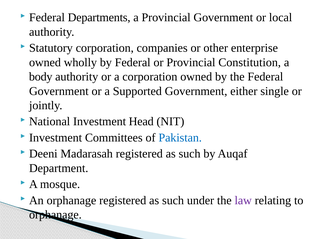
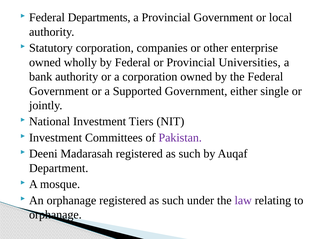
Constitution: Constitution -> Universities
body: body -> bank
Head: Head -> Tiers
Pakistan colour: blue -> purple
